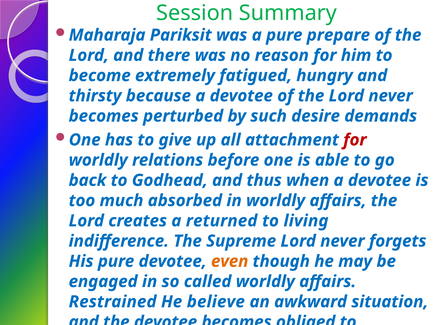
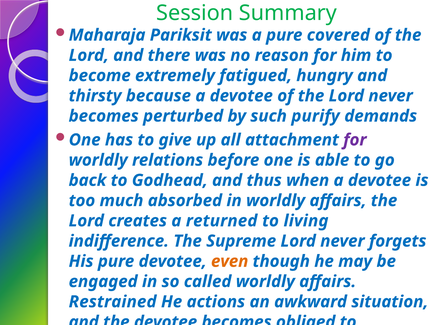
prepare: prepare -> covered
desire: desire -> purify
for at (355, 140) colour: red -> purple
believe: believe -> actions
